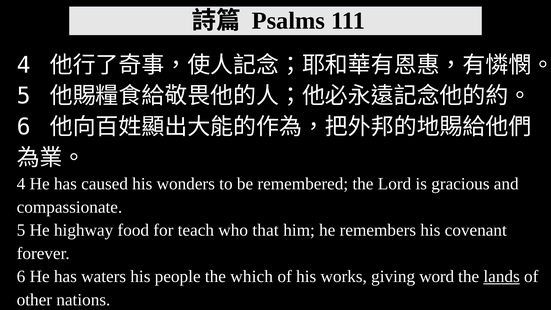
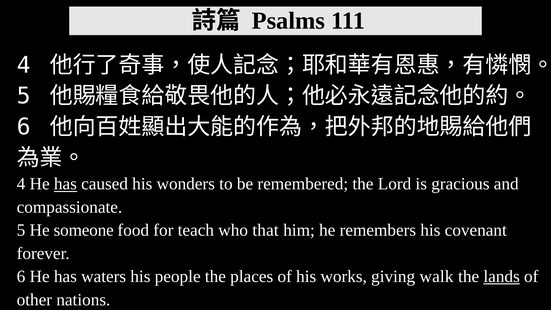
has at (65, 184) underline: none -> present
highway: highway -> someone
which: which -> places
word: word -> walk
